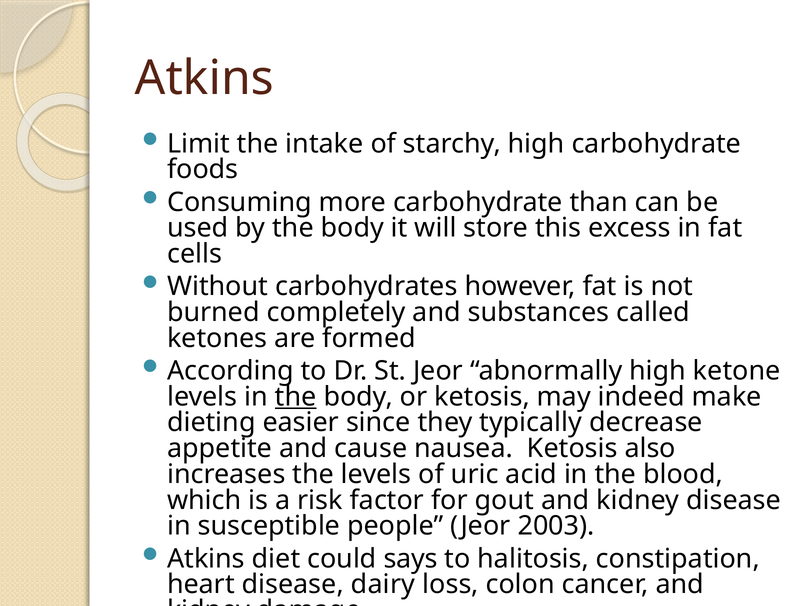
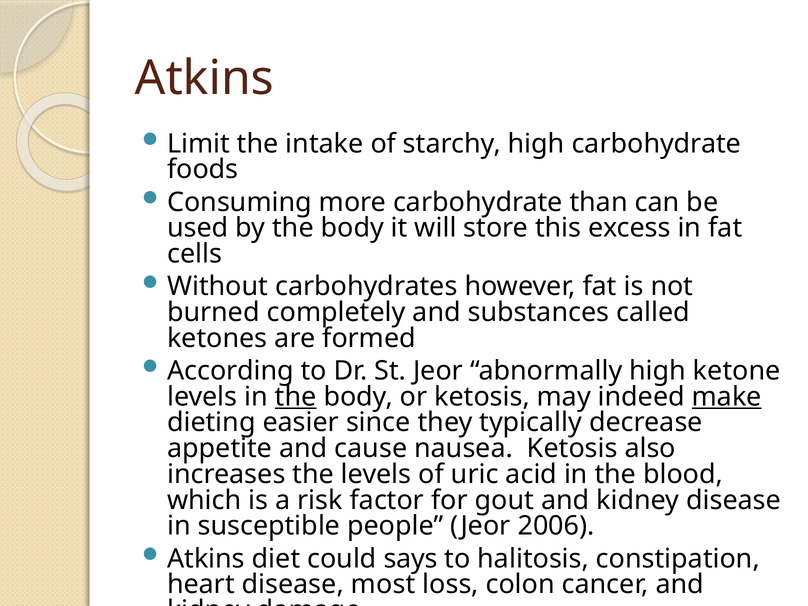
make underline: none -> present
2003: 2003 -> 2006
dairy: dairy -> most
